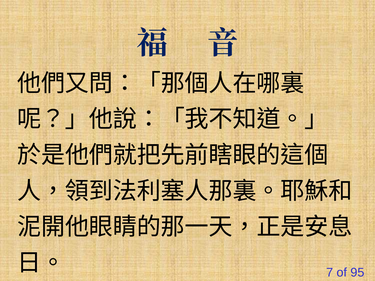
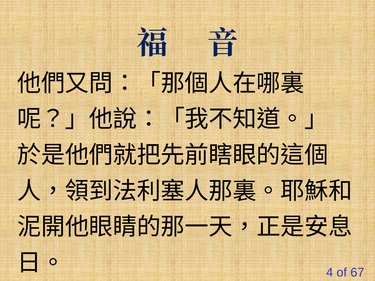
7: 7 -> 4
95: 95 -> 67
